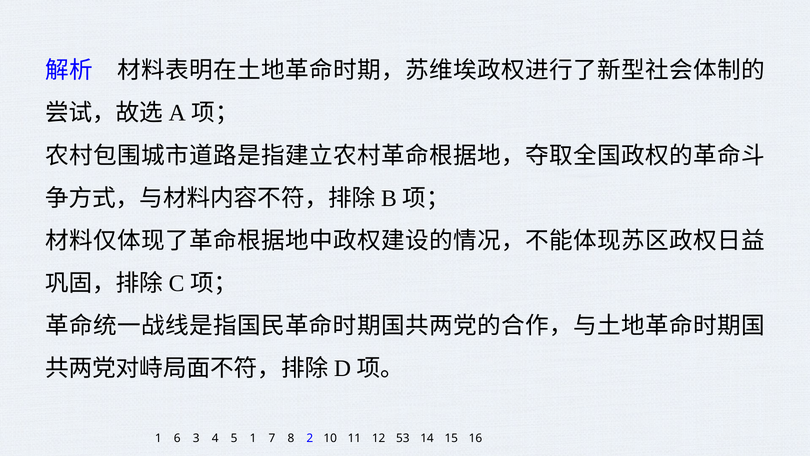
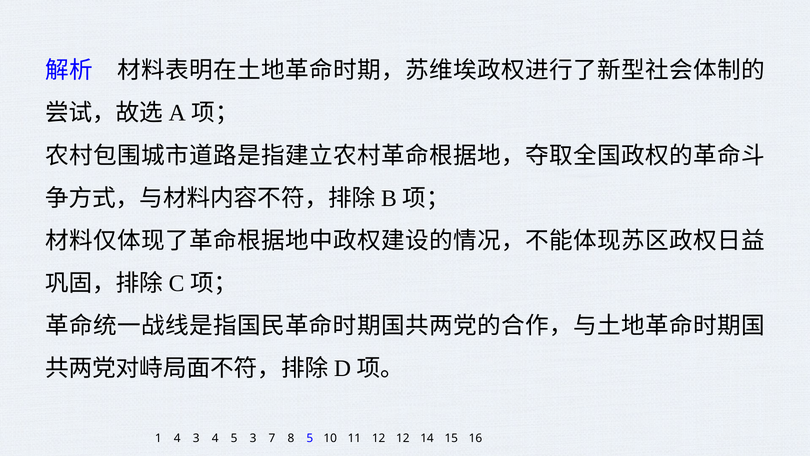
1 6: 6 -> 4
5 1: 1 -> 3
8 2: 2 -> 5
12 53: 53 -> 12
